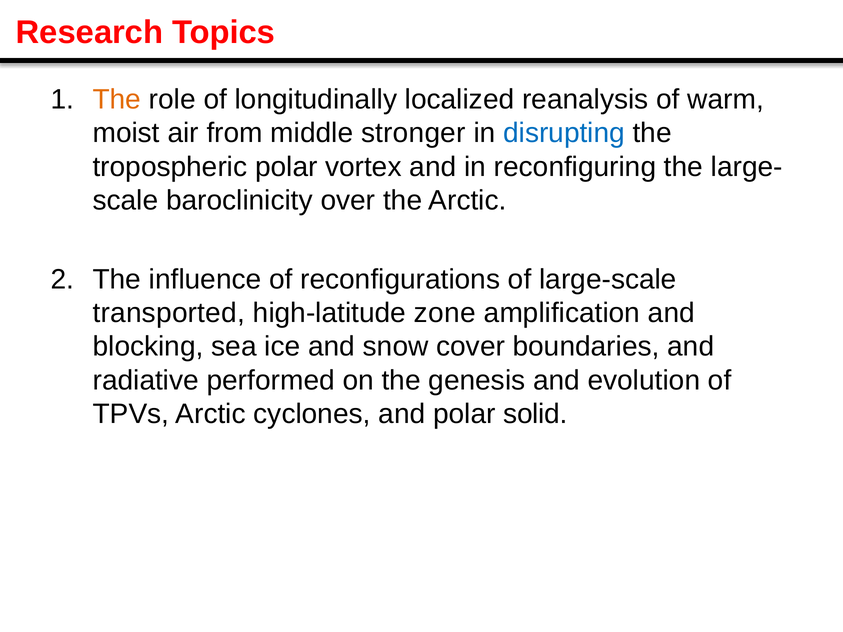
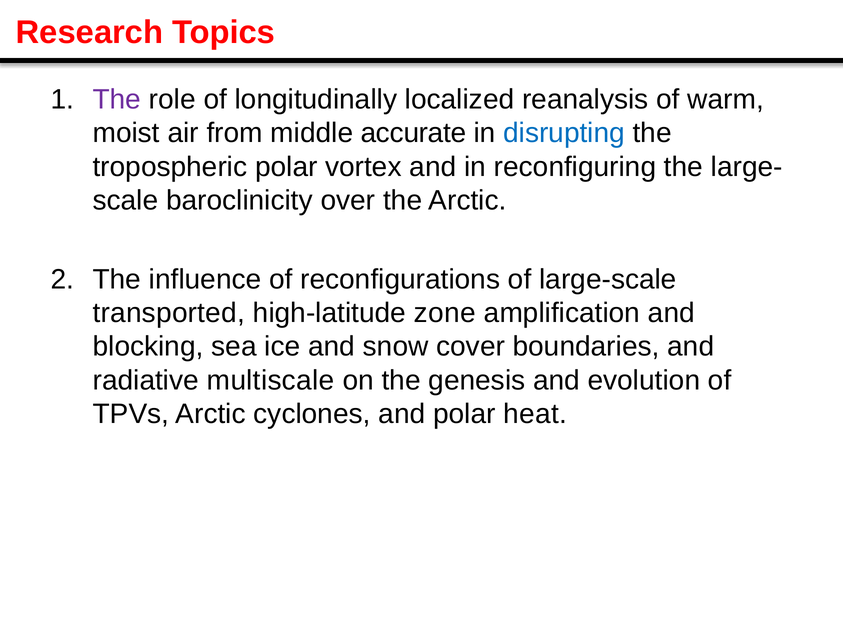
The at (117, 100) colour: orange -> purple
stronger: stronger -> accurate
performed: performed -> multiscale
solid: solid -> heat
